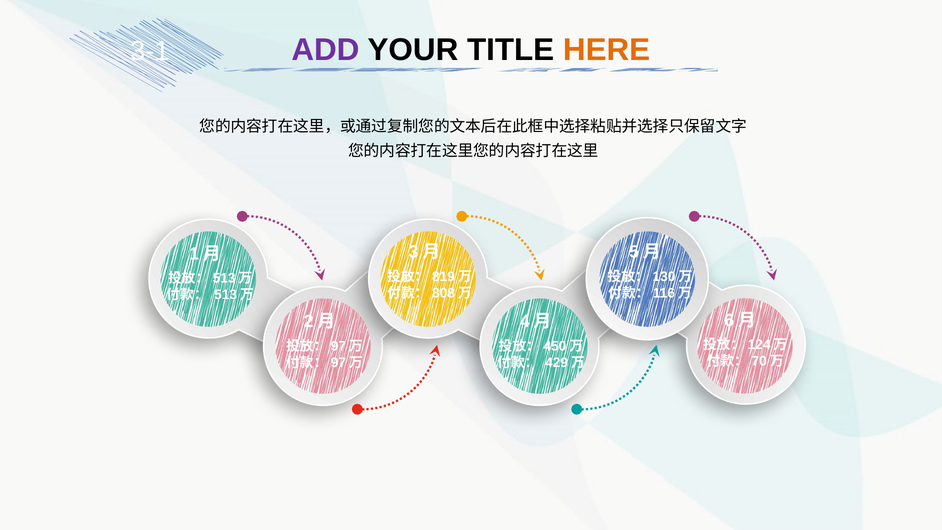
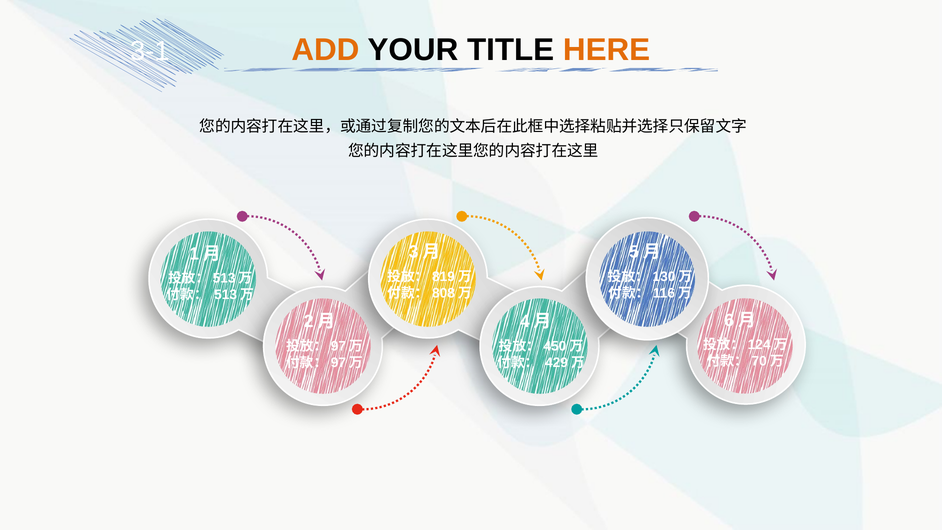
ADD colour: purple -> orange
